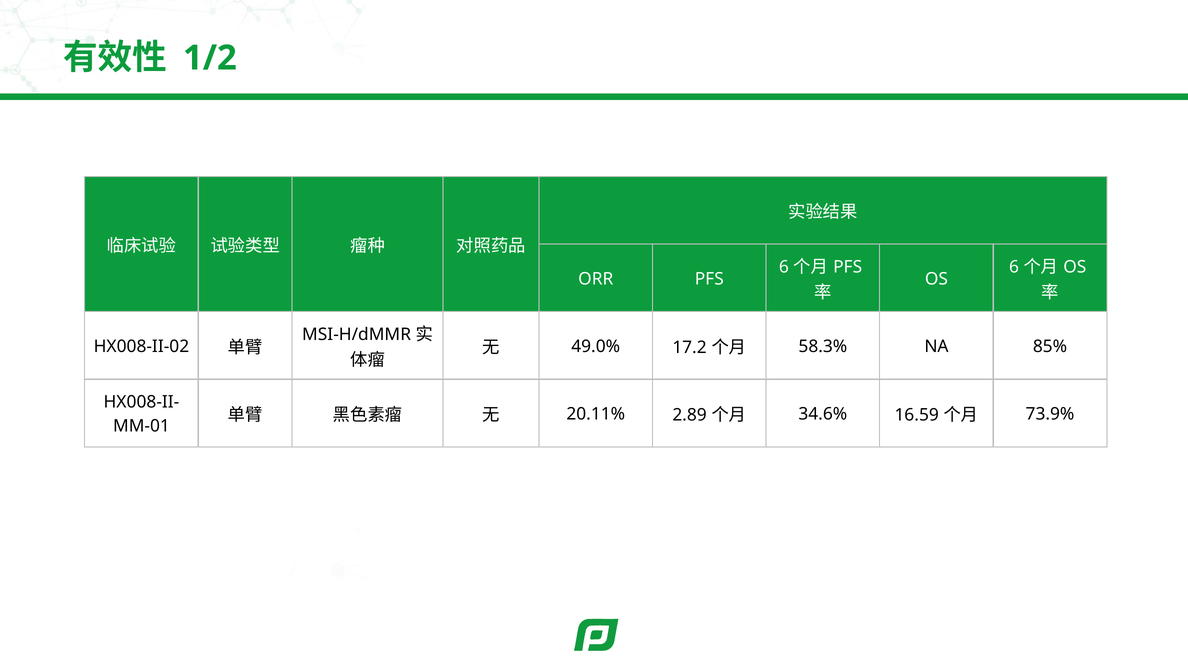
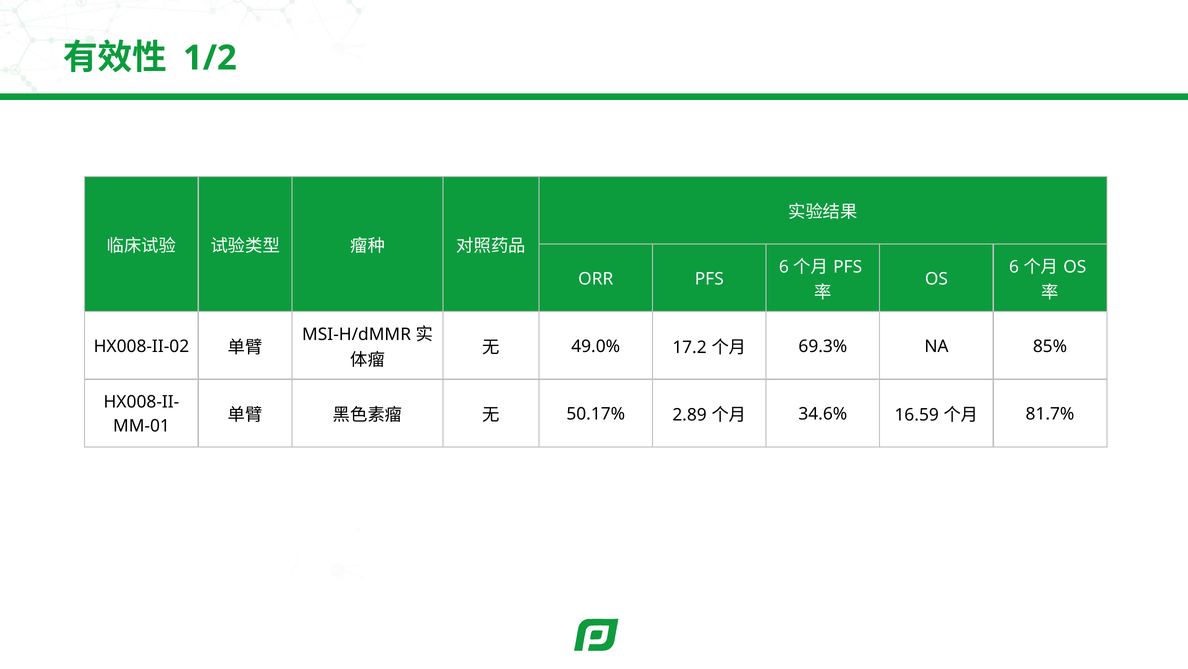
58.3%: 58.3% -> 69.3%
20.11%: 20.11% -> 50.17%
73.9%: 73.9% -> 81.7%
